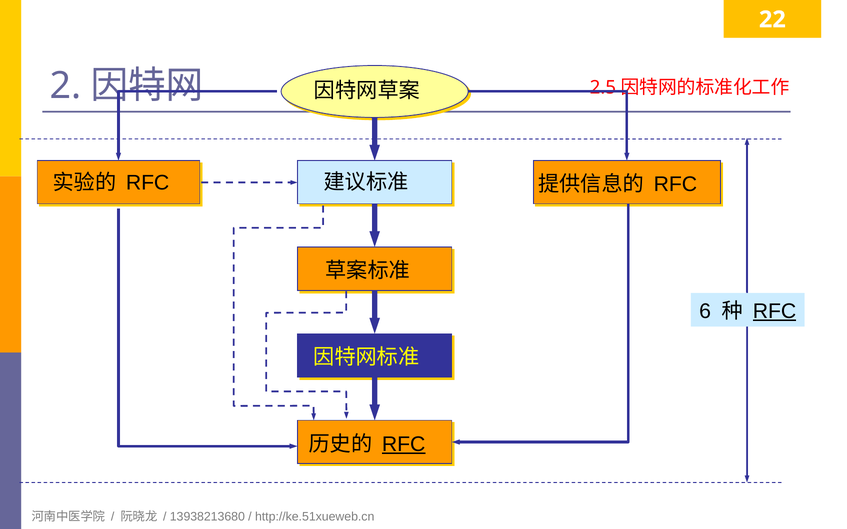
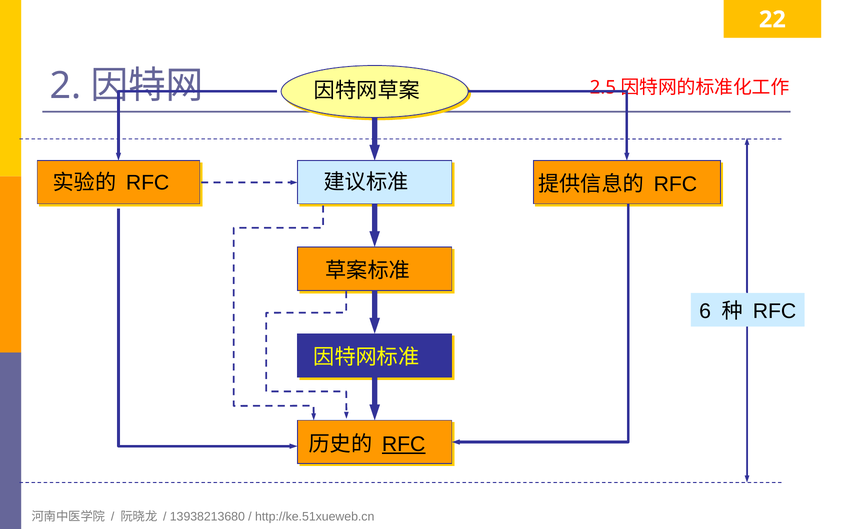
RFC at (775, 311) underline: present -> none
